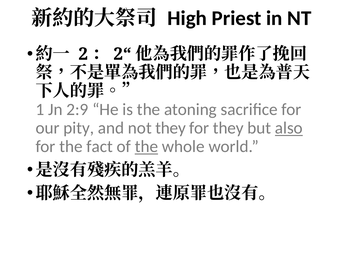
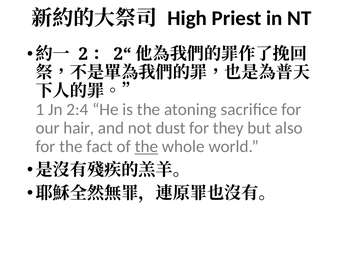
2:9: 2:9 -> 2:4
pity: pity -> hair
not they: they -> dust
also underline: present -> none
